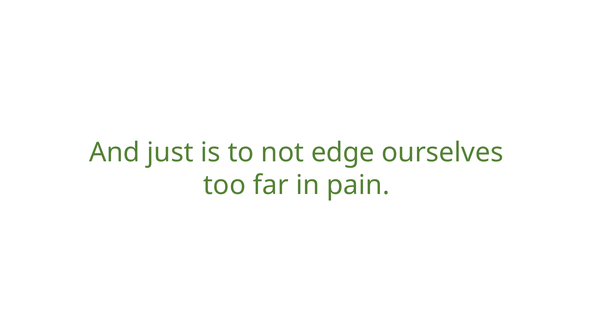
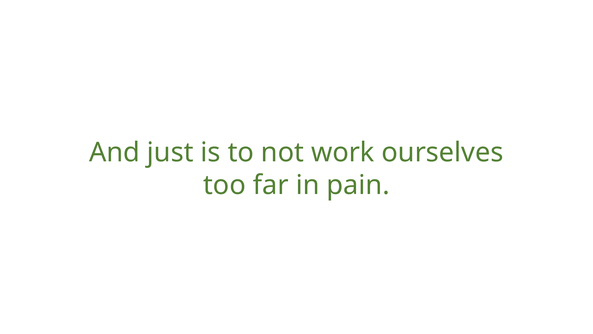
edge: edge -> work
